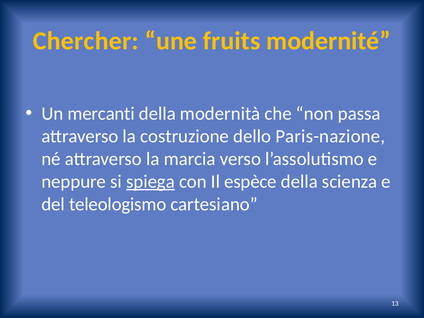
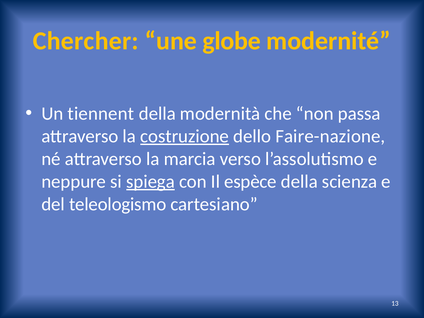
fruits: fruits -> globe
mercanti: mercanti -> tiennent
costruzione underline: none -> present
Paris-nazione: Paris-nazione -> Faire-nazione
